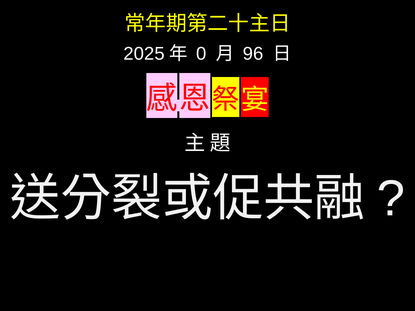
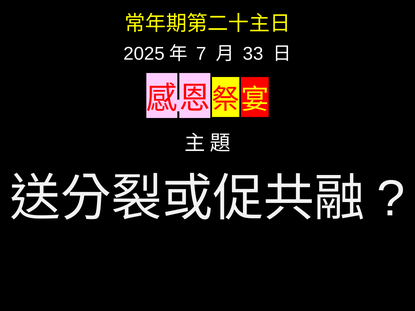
0: 0 -> 7
96: 96 -> 33
